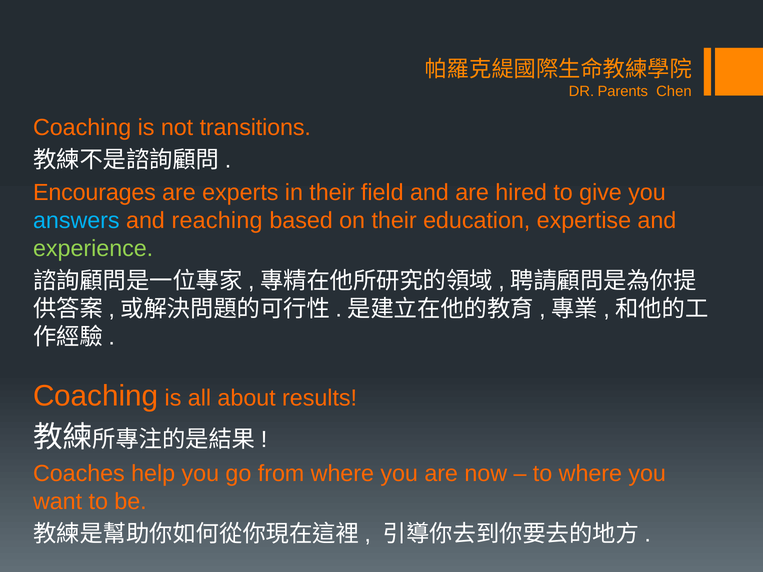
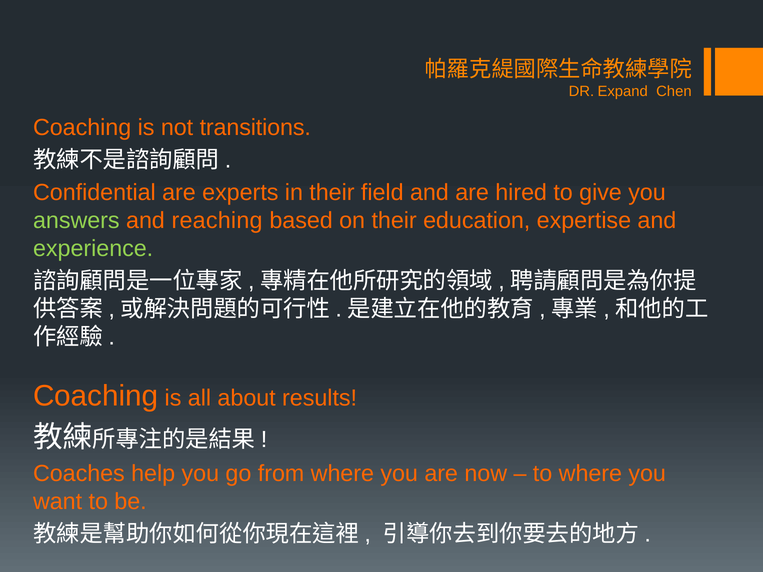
Parents: Parents -> Expand
Encourages: Encourages -> Confidential
answers colour: light blue -> light green
